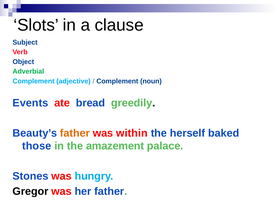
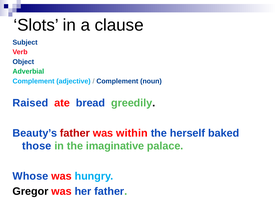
Events: Events -> Raised
father at (75, 133) colour: orange -> red
amazement: amazement -> imaginative
Stones: Stones -> Whose
